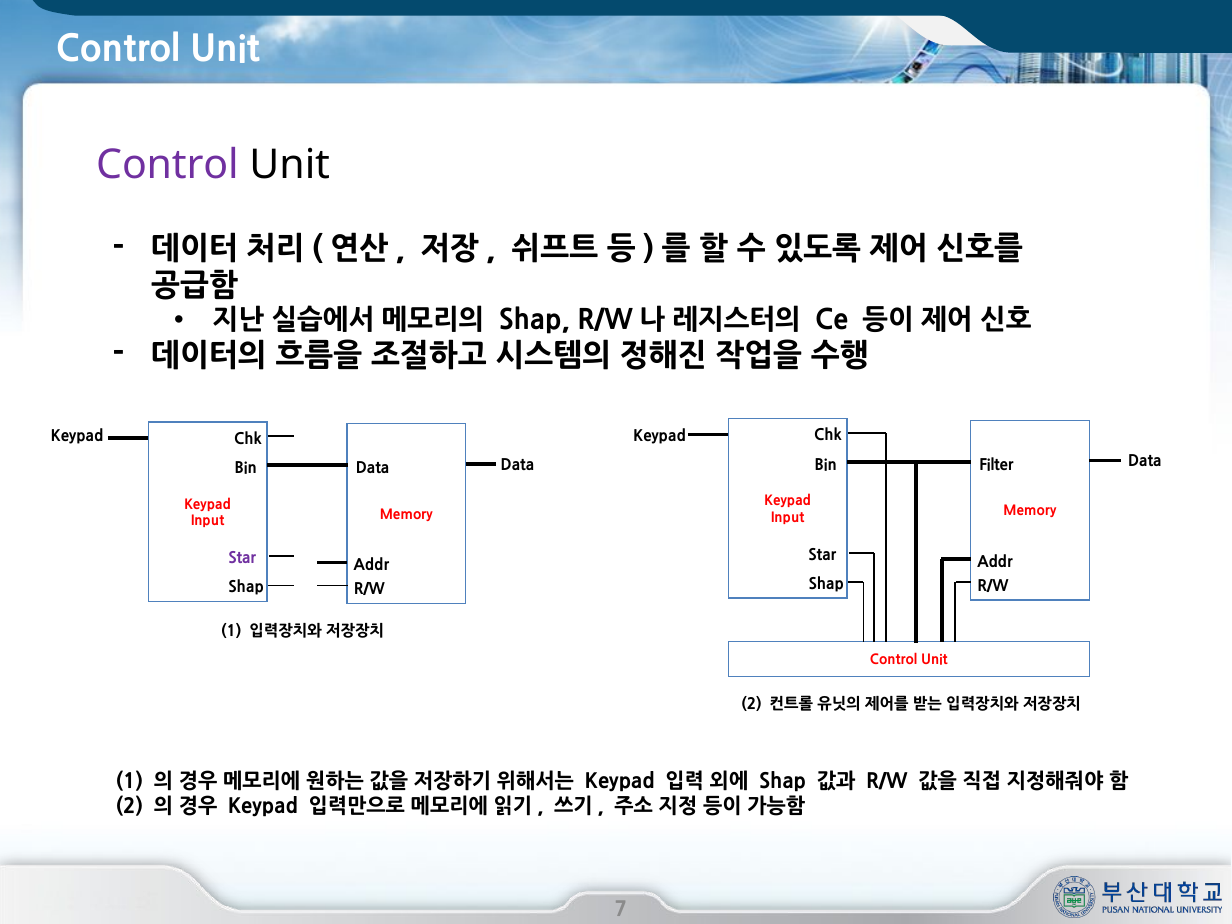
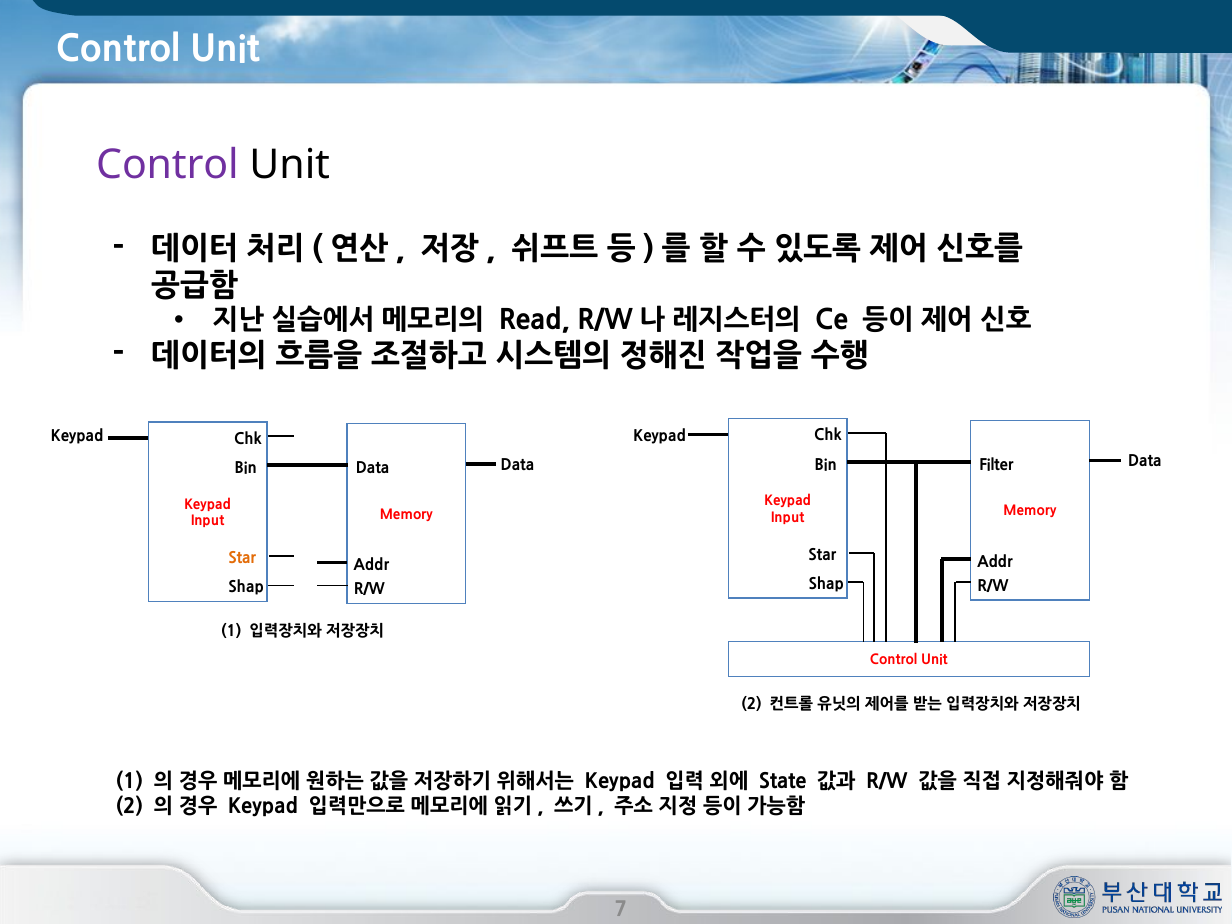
Shap at (534, 321): Shap -> Read
Star at (242, 558) colour: purple -> orange
Shap at (783, 782): Shap -> State
